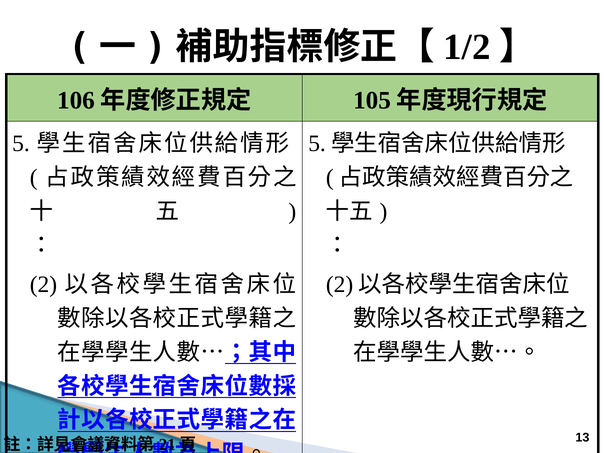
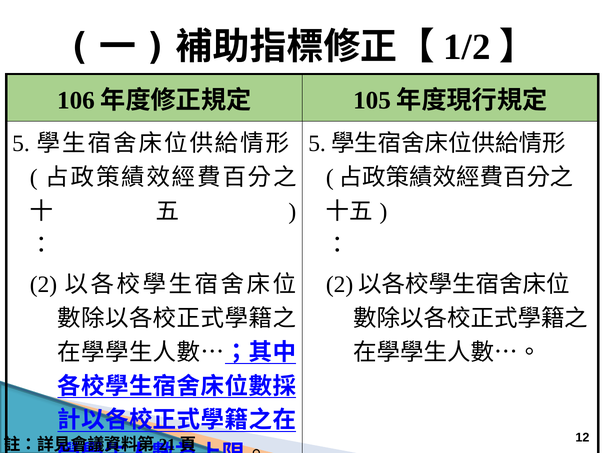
13: 13 -> 12
